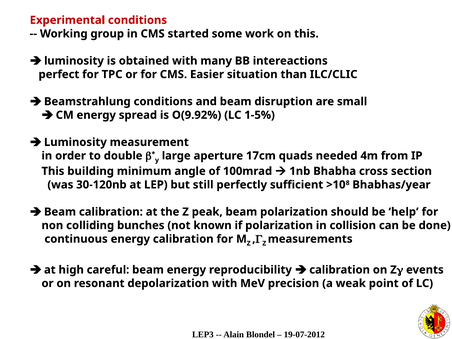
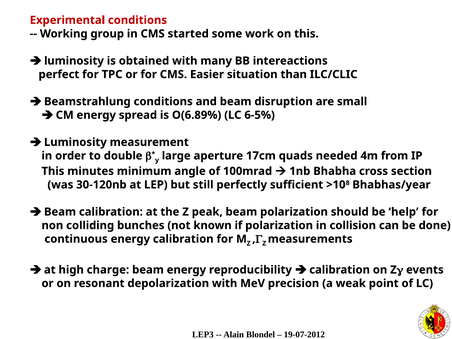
O(9.92%: O(9.92% -> O(6.89%
1-5%: 1-5% -> 6-5%
building: building -> minutes
careful: careful -> charge
